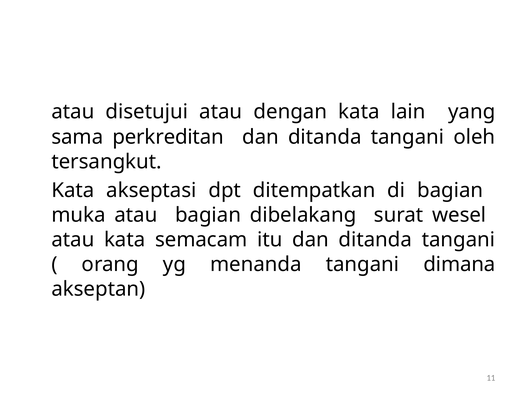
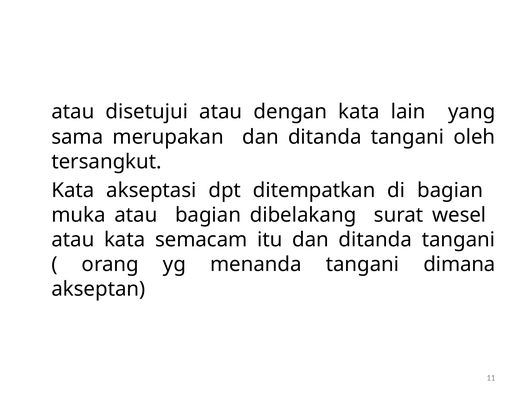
perkreditan: perkreditan -> merupakan
